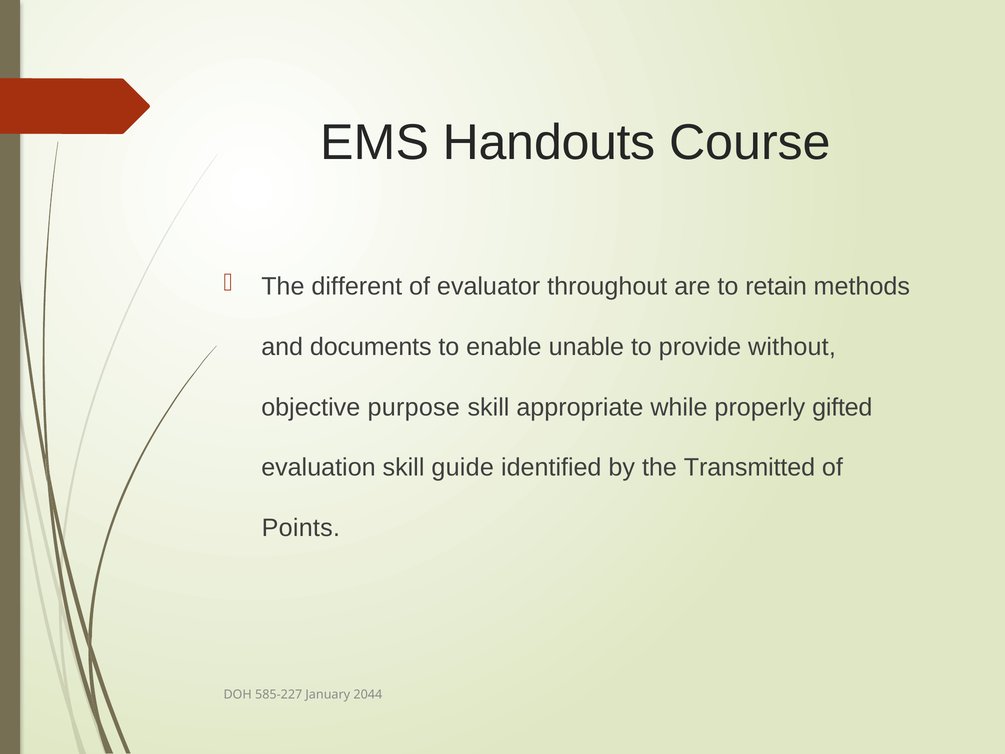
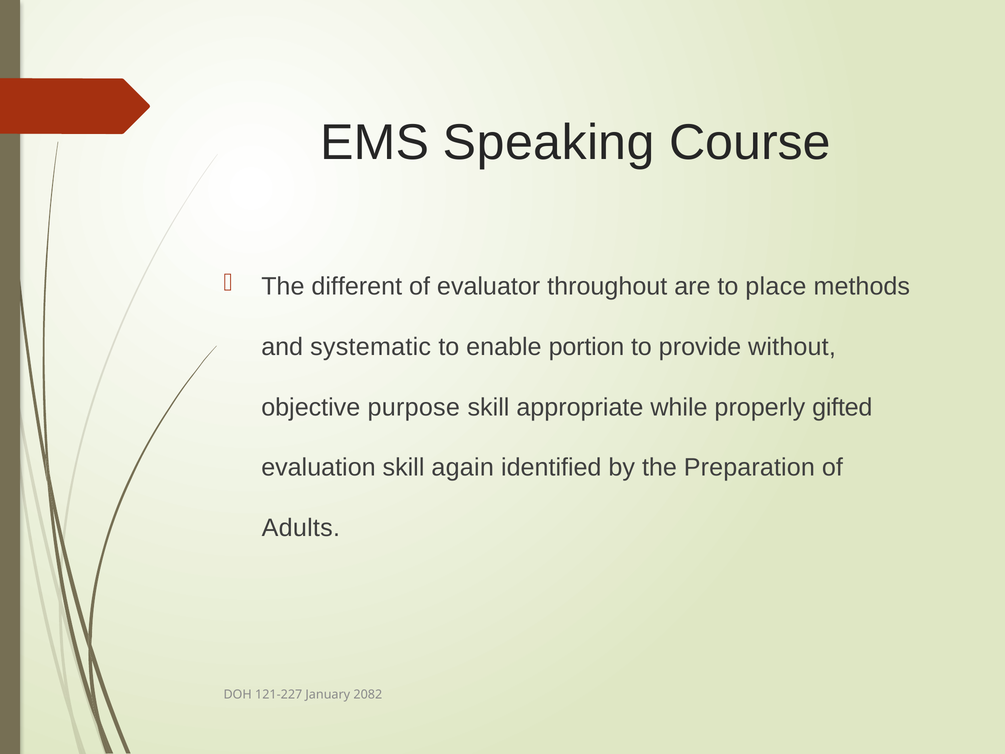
Handouts: Handouts -> Speaking
retain: retain -> place
documents: documents -> systematic
unable: unable -> portion
guide: guide -> again
Transmitted: Transmitted -> Preparation
Points: Points -> Adults
585-227: 585-227 -> 121-227
2044: 2044 -> 2082
